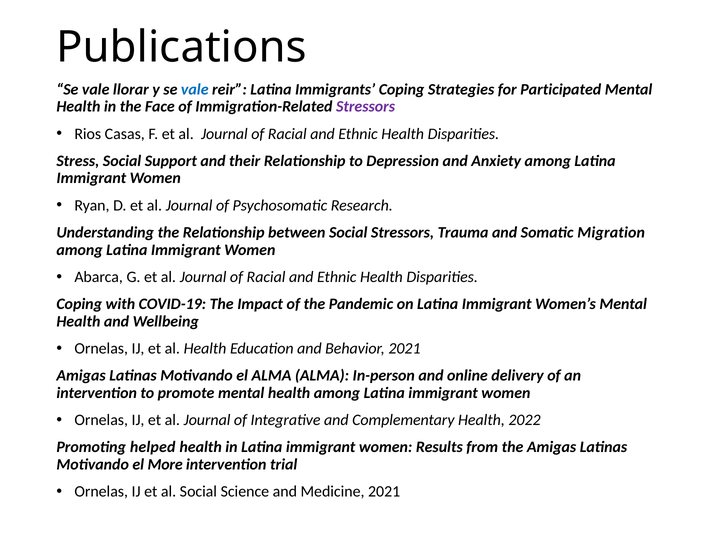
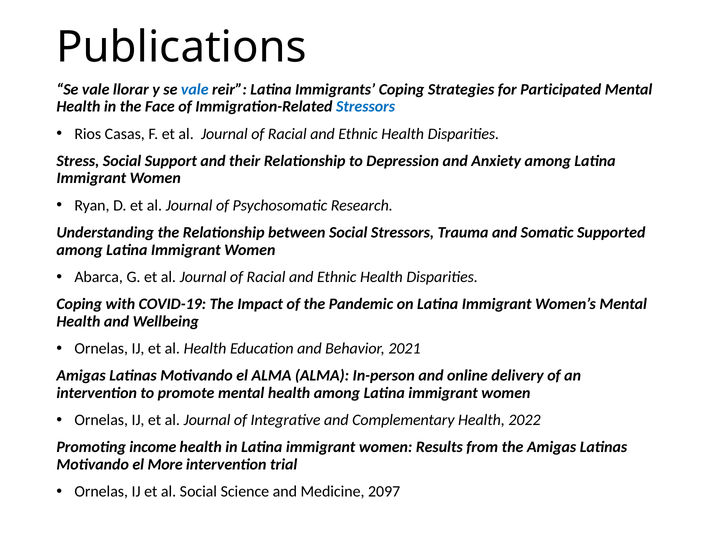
Stressors at (366, 107) colour: purple -> blue
Migration: Migration -> Supported
helped: helped -> income
Medicine 2021: 2021 -> 2097
